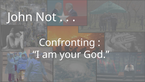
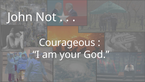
Confronting: Confronting -> Courageous
